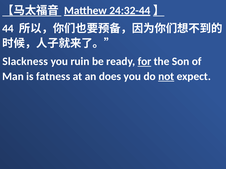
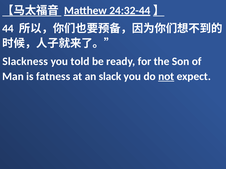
ruin: ruin -> told
for underline: present -> none
does: does -> slack
